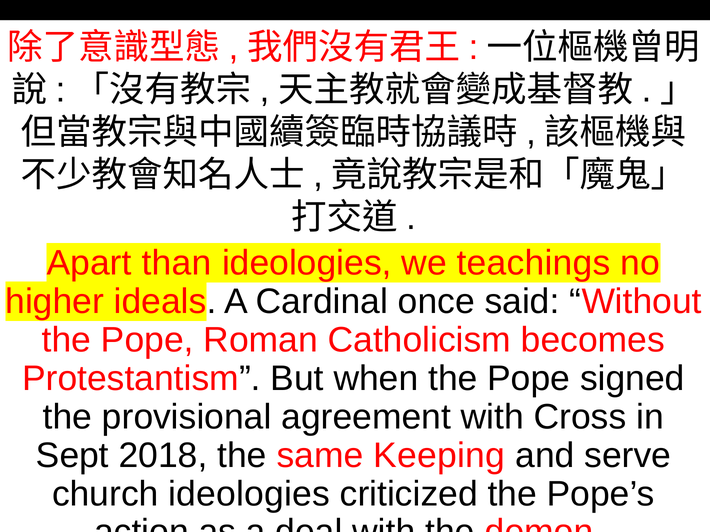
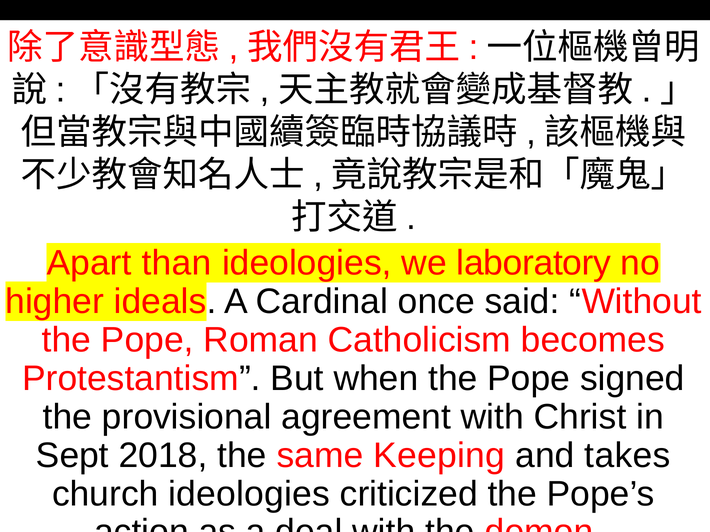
teachings: teachings -> laboratory
Cross: Cross -> Christ
serve: serve -> takes
